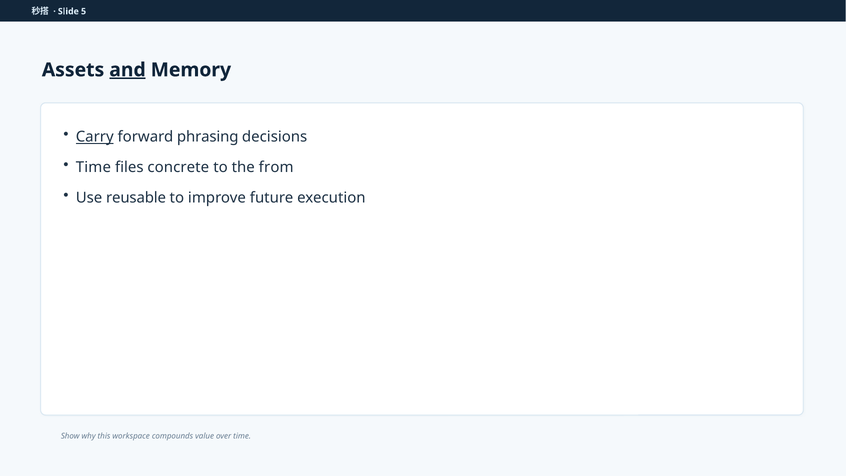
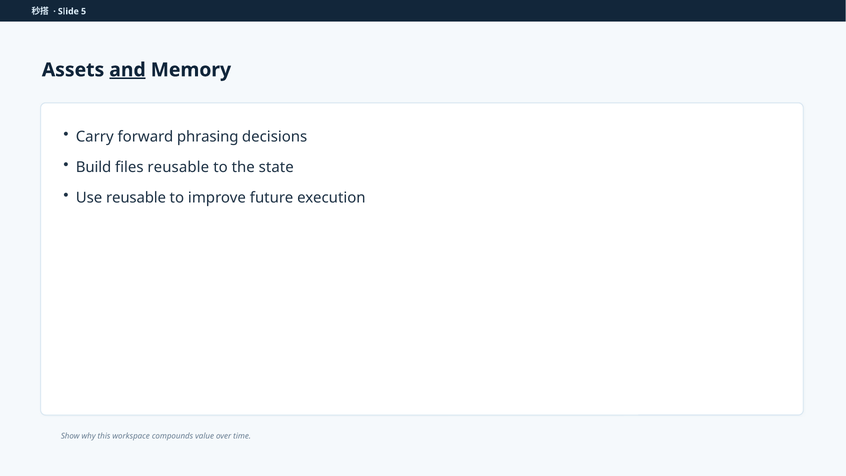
Carry underline: present -> none
Time at (93, 167): Time -> Build
files concrete: concrete -> reusable
from: from -> state
